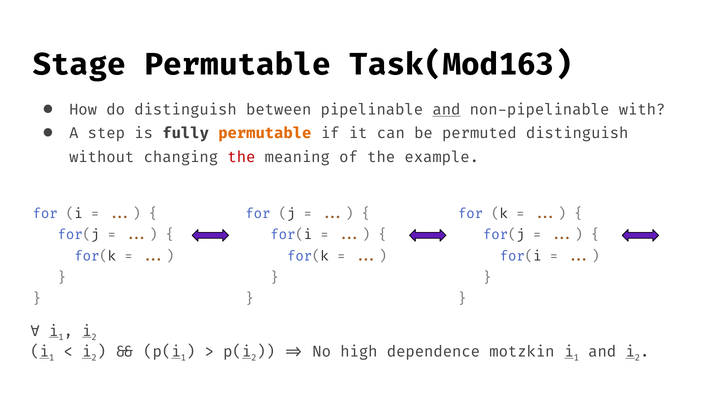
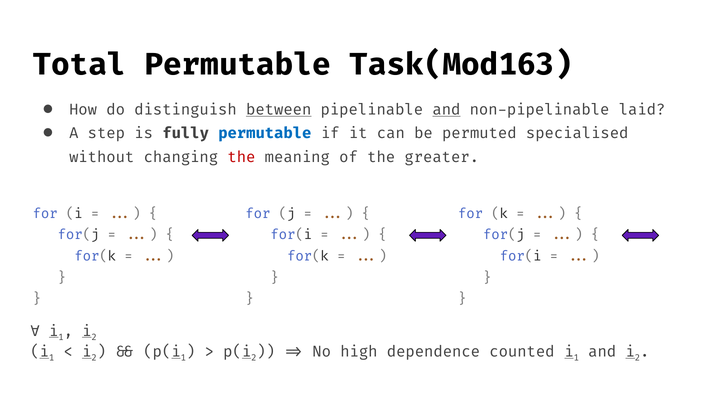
Stage: Stage -> Total
between underline: none -> present
with: with -> laid
permutable at (265, 133) colour: orange -> blue
permuted distinguish: distinguish -> specialised
example: example -> greater
motzkin: motzkin -> counted
